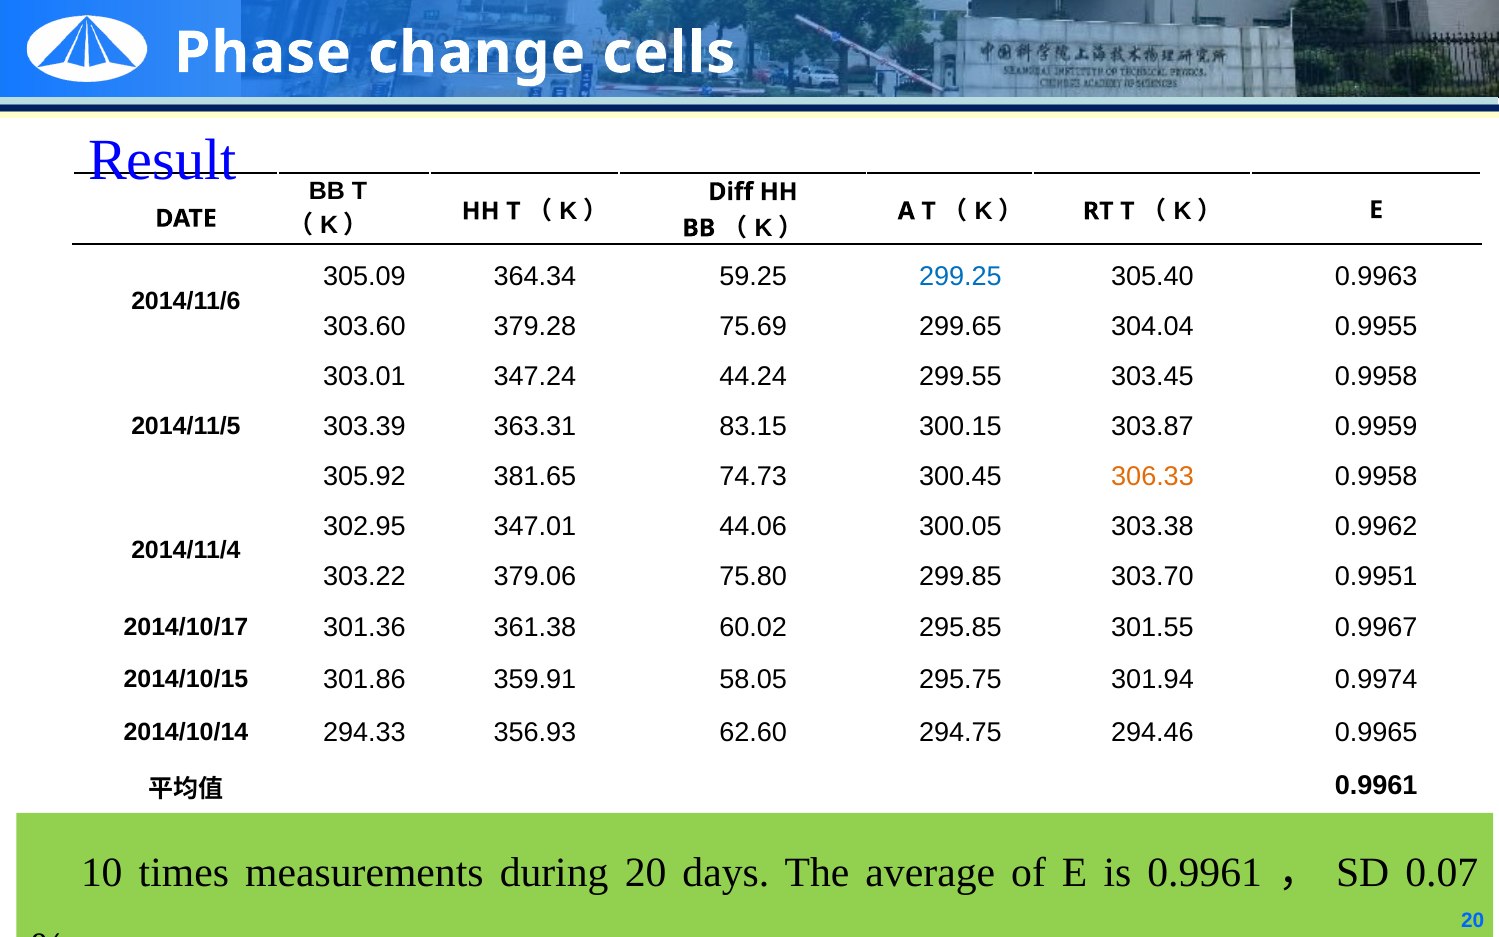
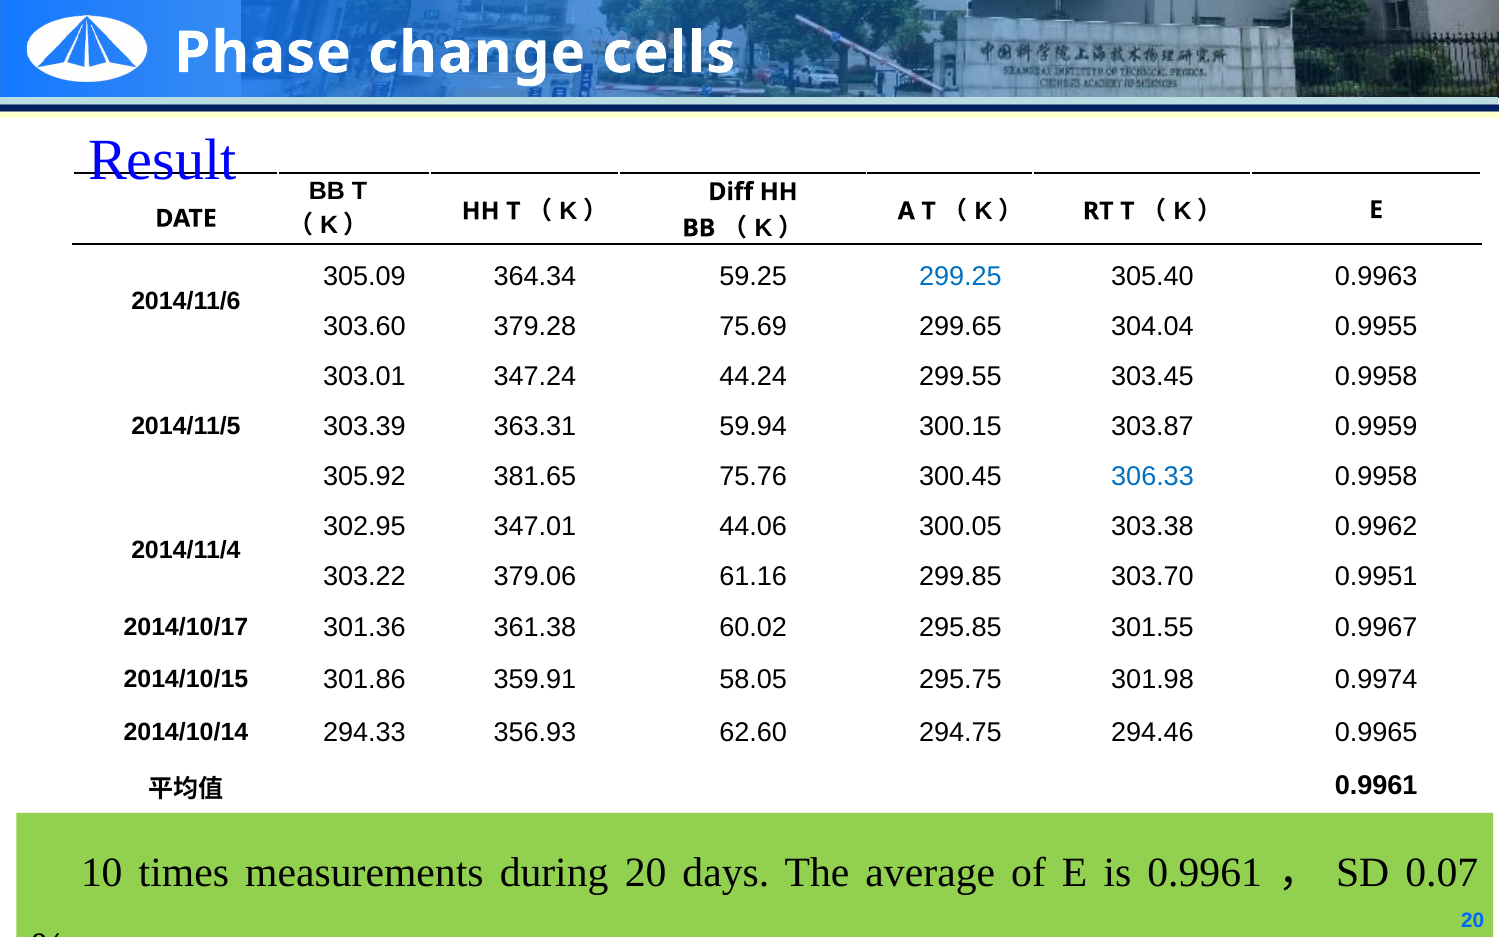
83.15: 83.15 -> 59.94
74.73: 74.73 -> 75.76
306.33 colour: orange -> blue
75.80: 75.80 -> 61.16
301.94: 301.94 -> 301.98
